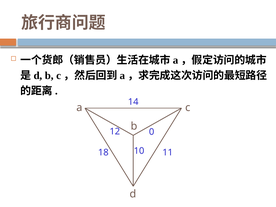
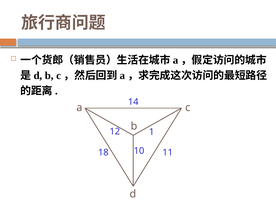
0: 0 -> 1
